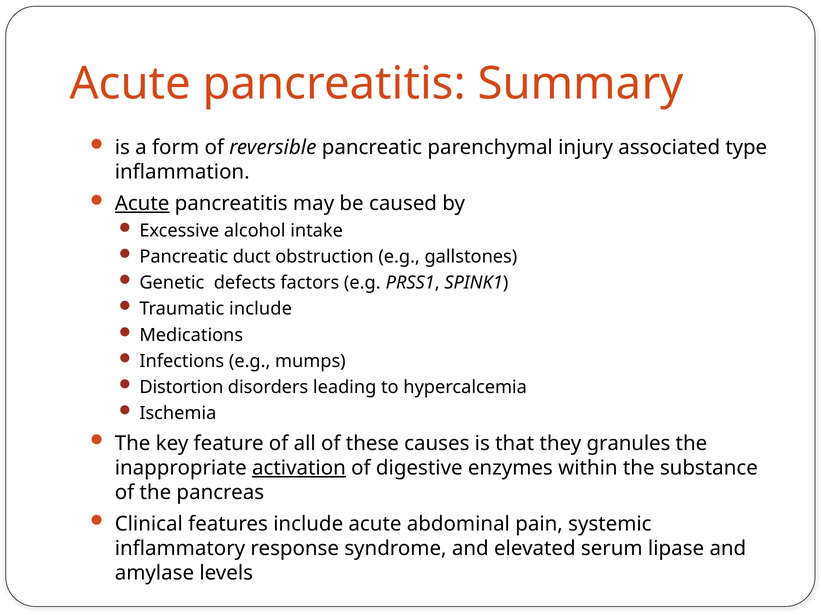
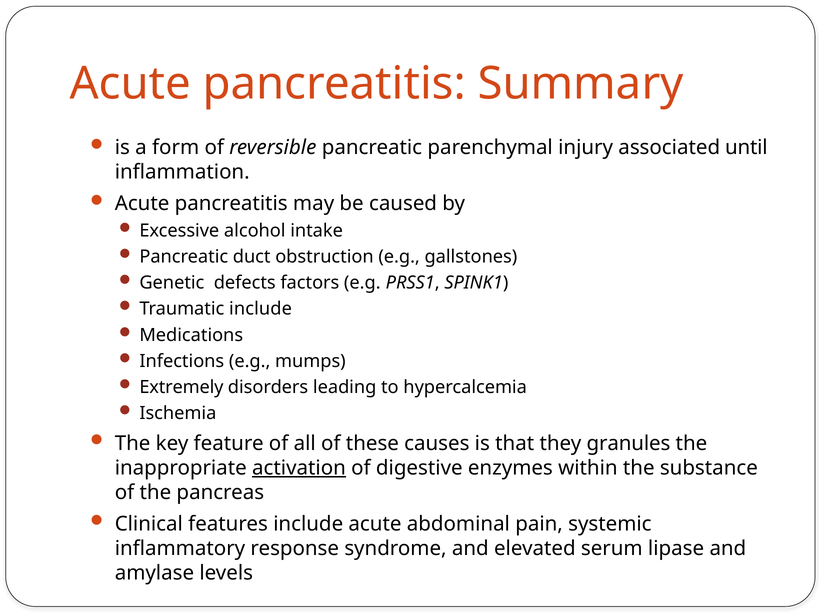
type: type -> until
Acute at (142, 204) underline: present -> none
Distortion: Distortion -> Extremely
